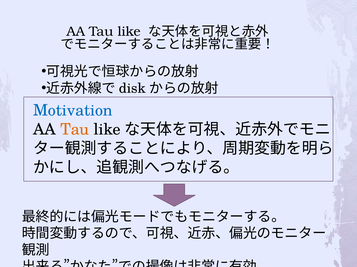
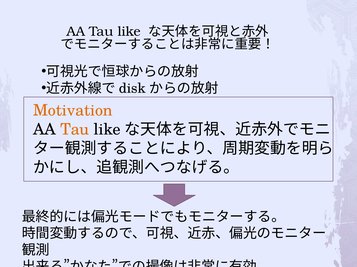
Motivation colour: blue -> orange
